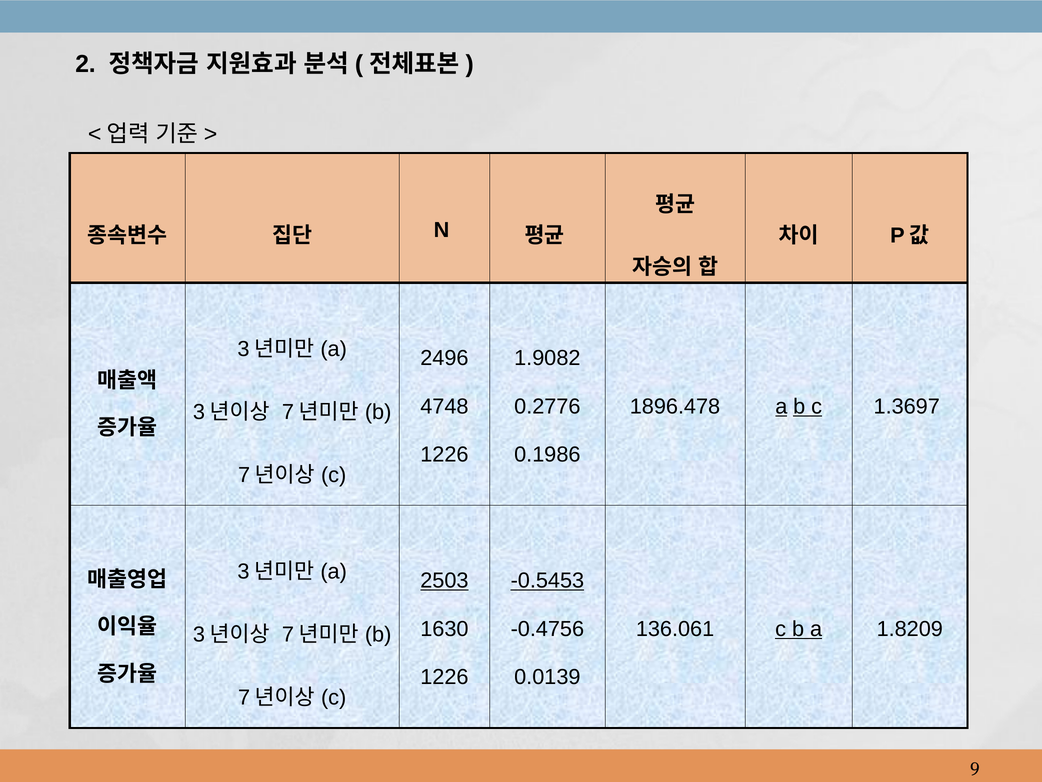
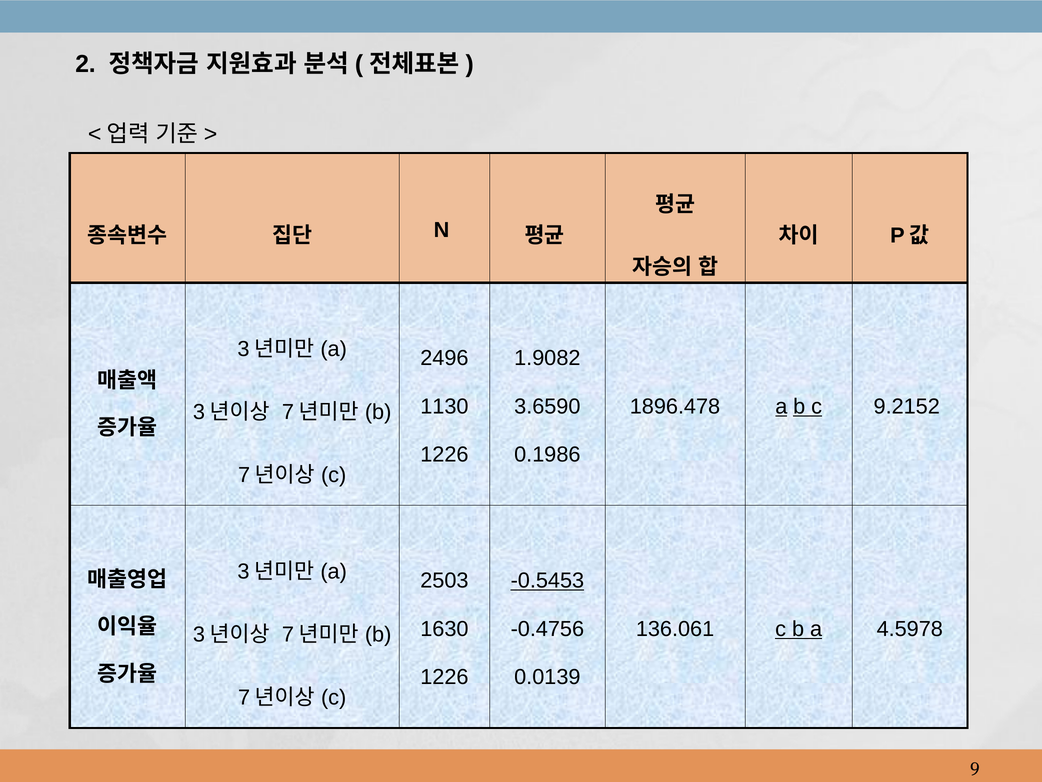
4748: 4748 -> 1130
0.2776: 0.2776 -> 3.6590
1.3697: 1.3697 -> 9.2152
2503 underline: present -> none
1.8209: 1.8209 -> 4.5978
